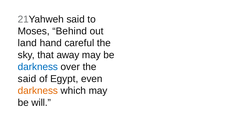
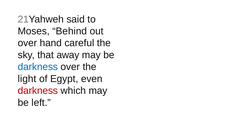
land at (27, 43): land -> over
said at (27, 79): said -> light
darkness at (38, 91) colour: orange -> red
will: will -> left
